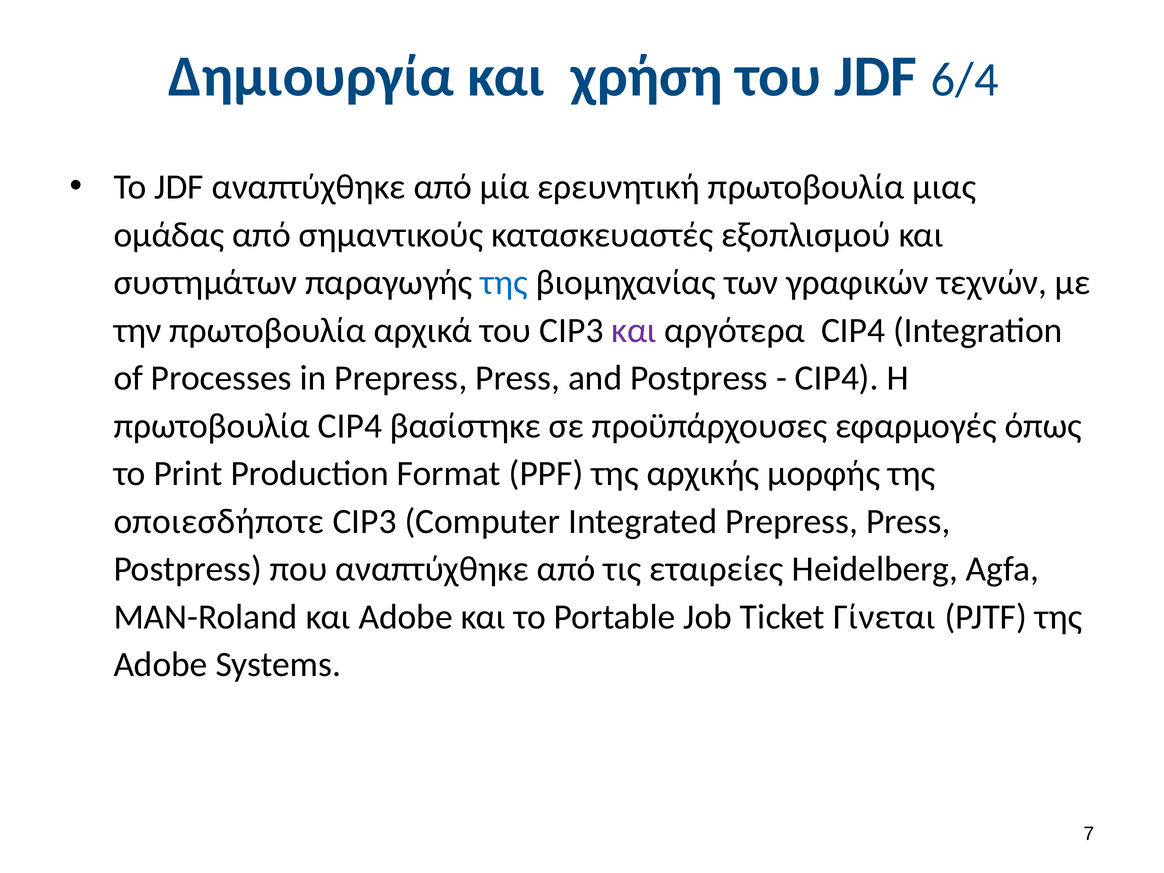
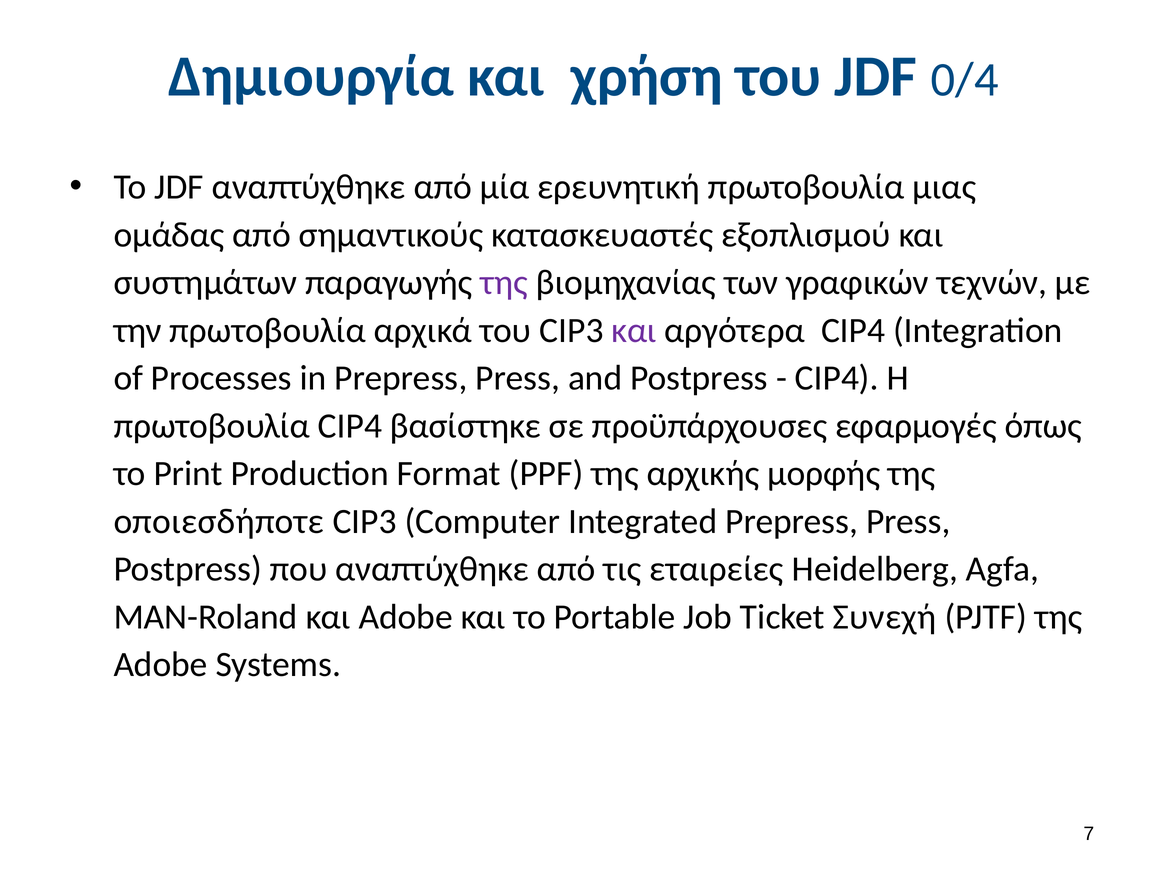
6/4: 6/4 -> 0/4
της at (504, 283) colour: blue -> purple
Γίνεται: Γίνεται -> Συνεχή
